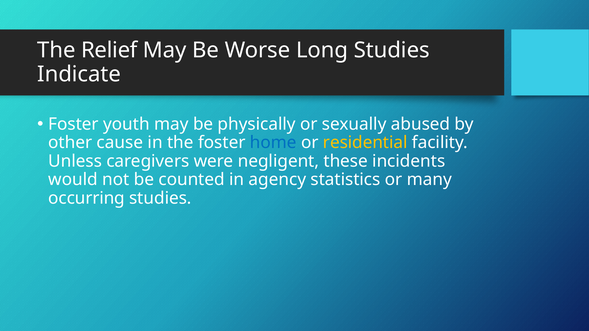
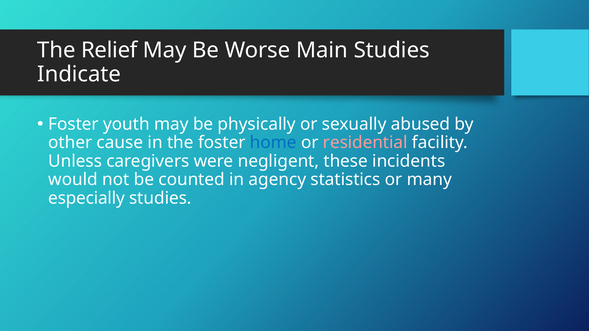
Long: Long -> Main
residential colour: yellow -> pink
occurring: occurring -> especially
